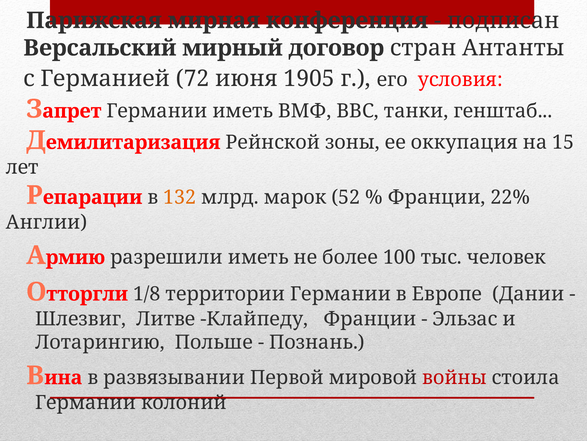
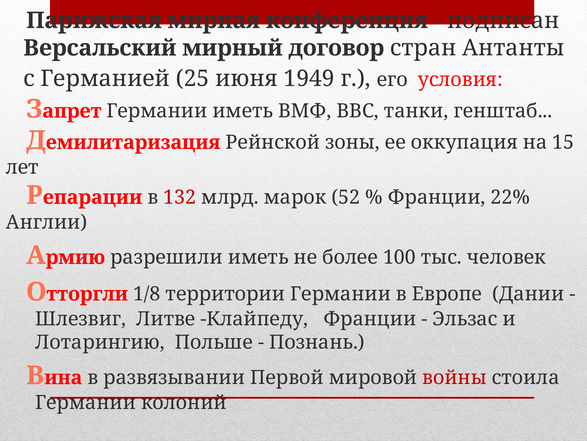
72: 72 -> 25
1905: 1905 -> 1949
132 colour: orange -> red
